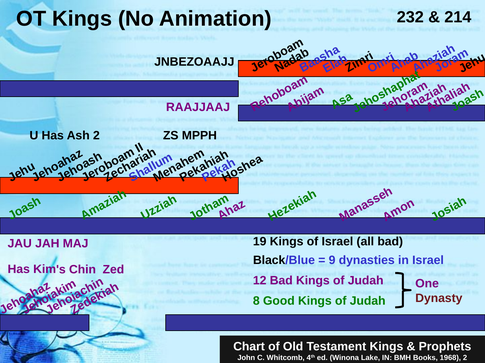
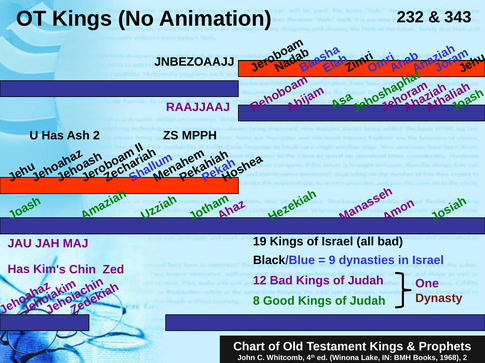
214: 214 -> 343
